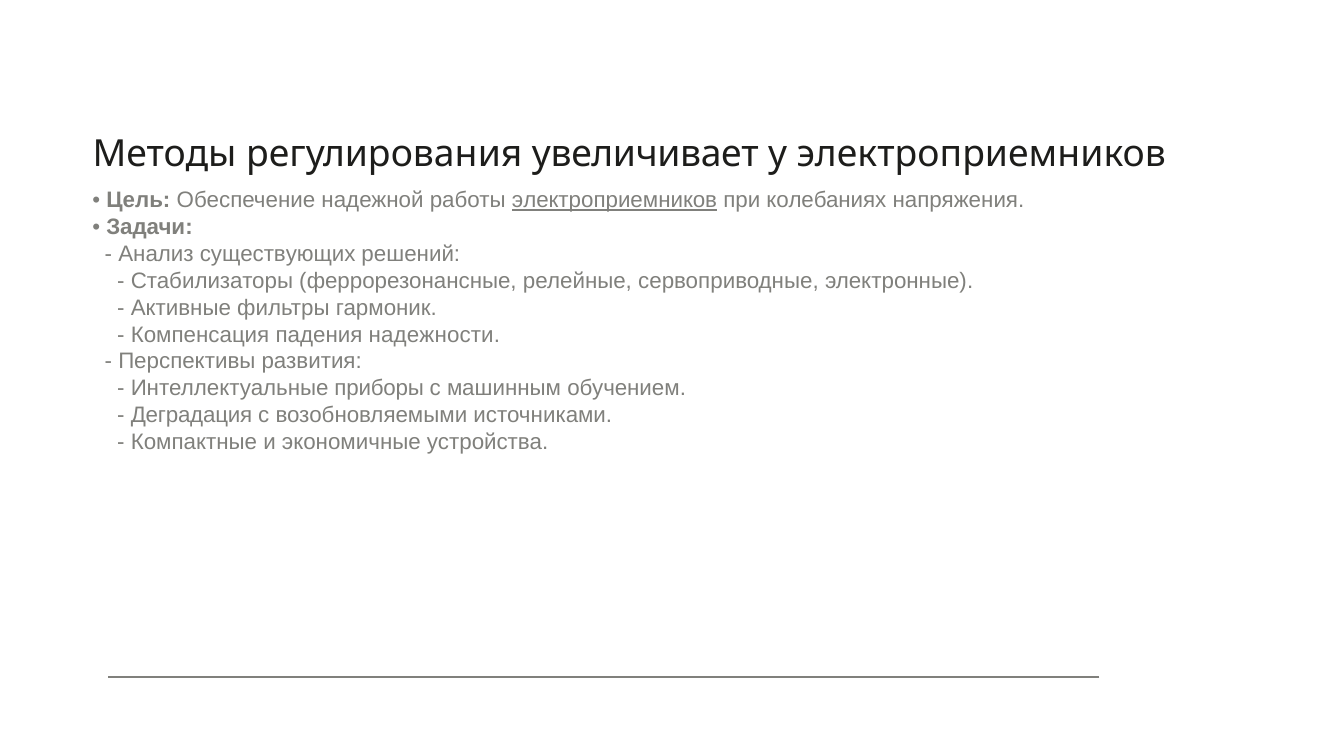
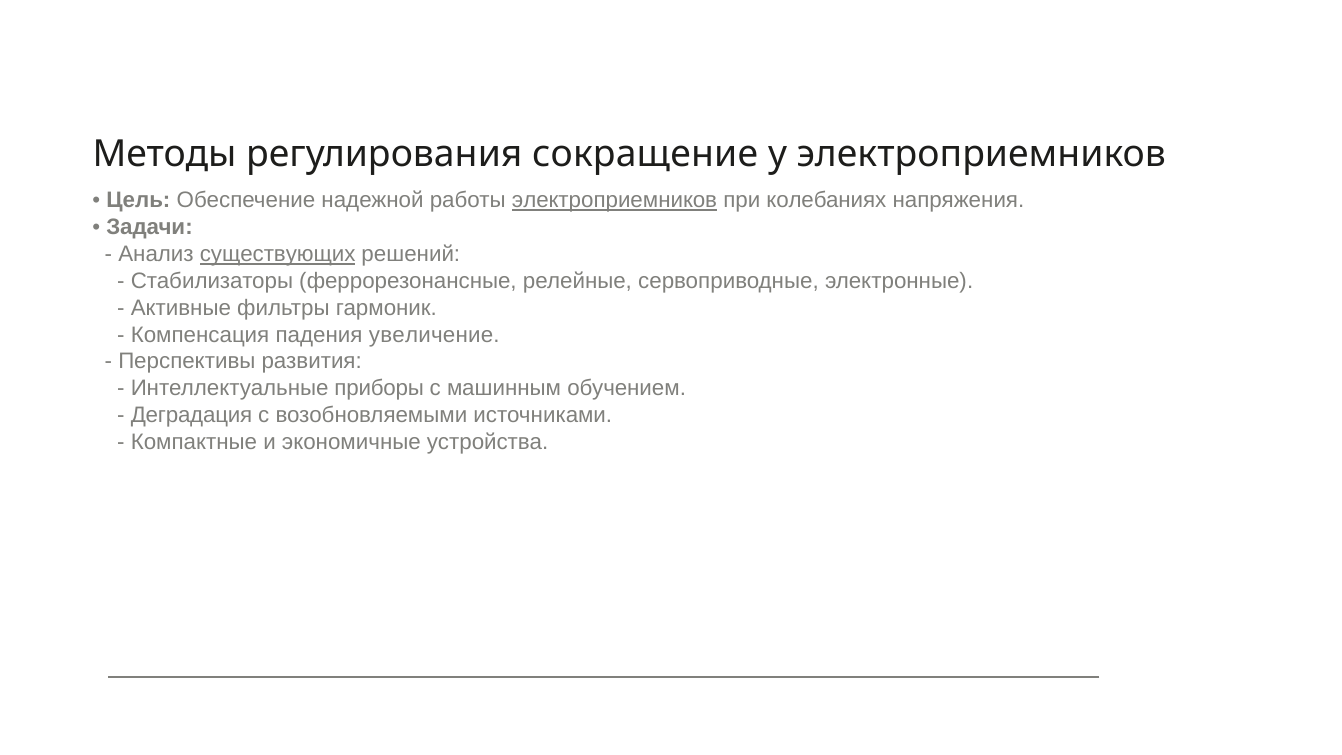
увеличивает: увеличивает -> сокращение
существующих underline: none -> present
надежности: надежности -> увеличение
